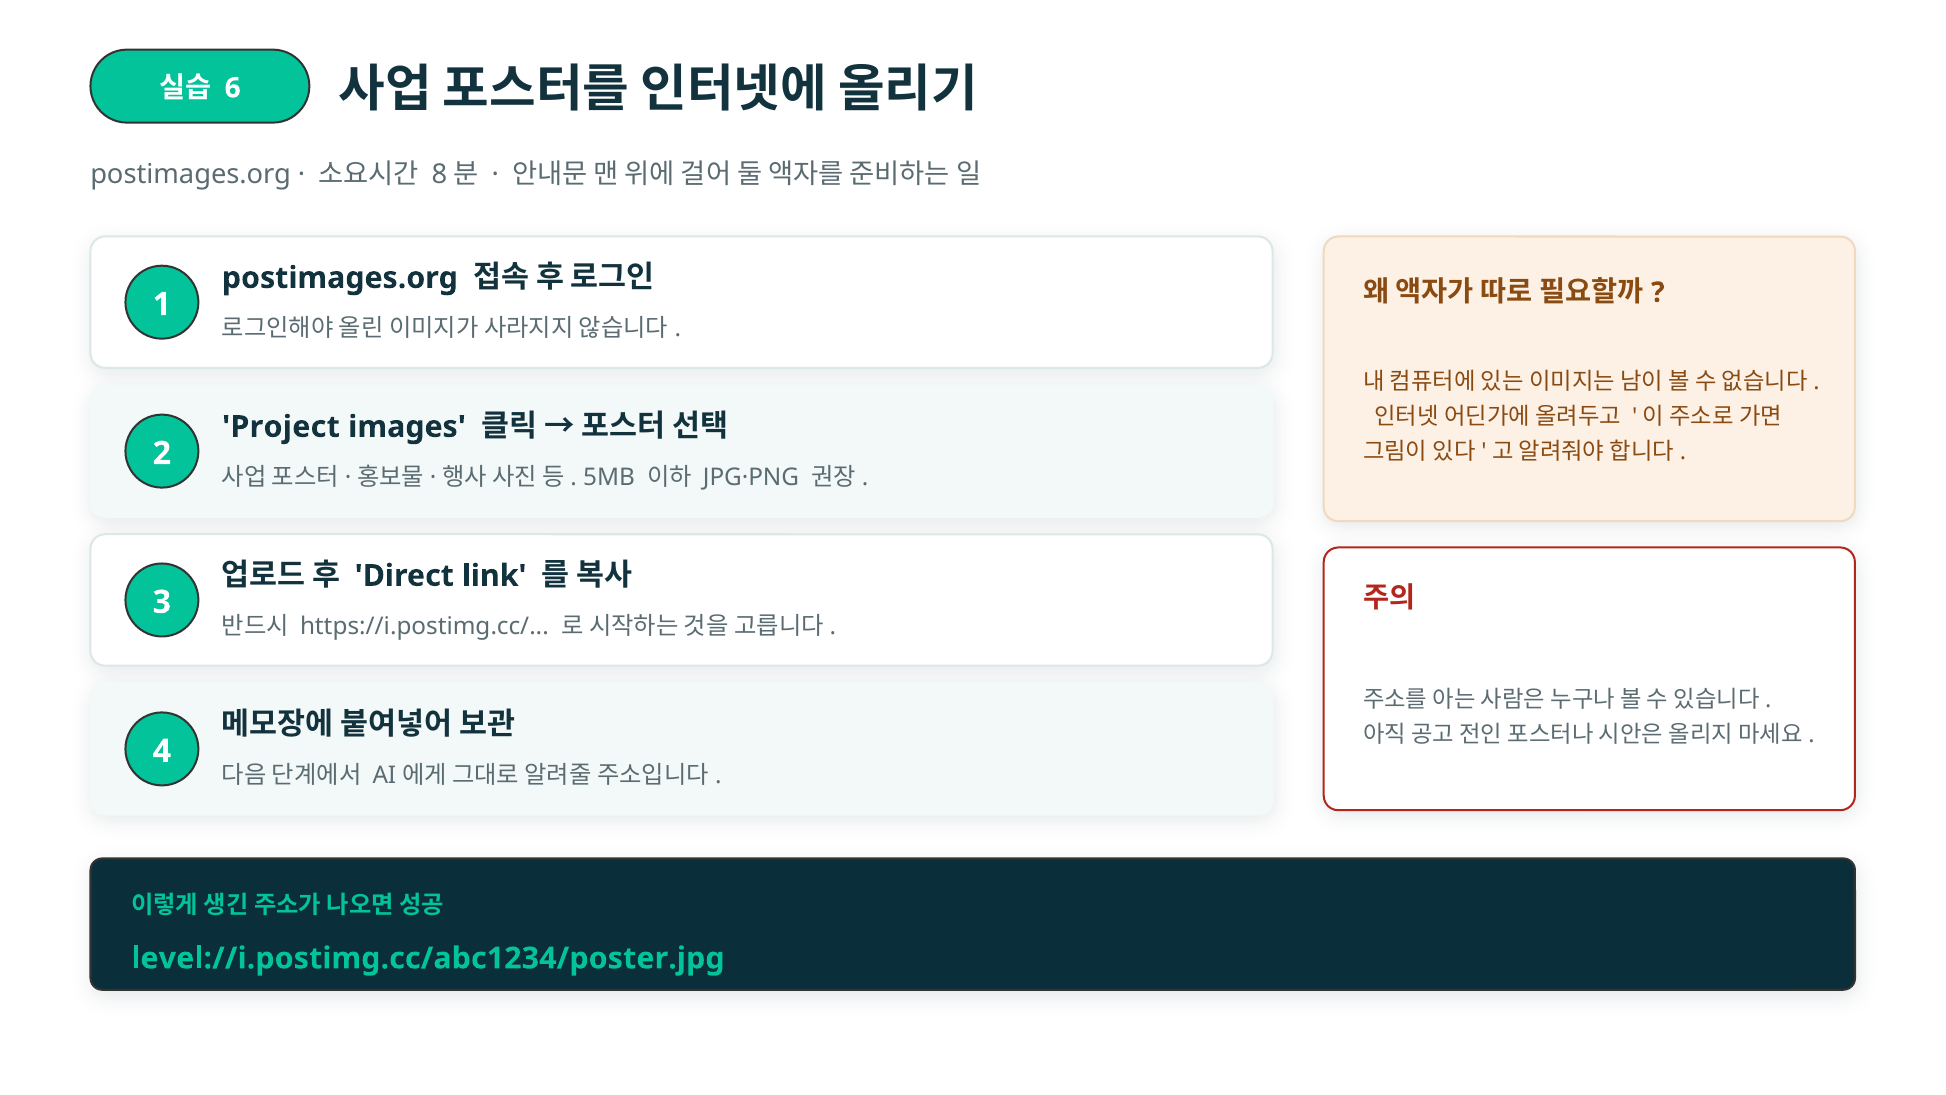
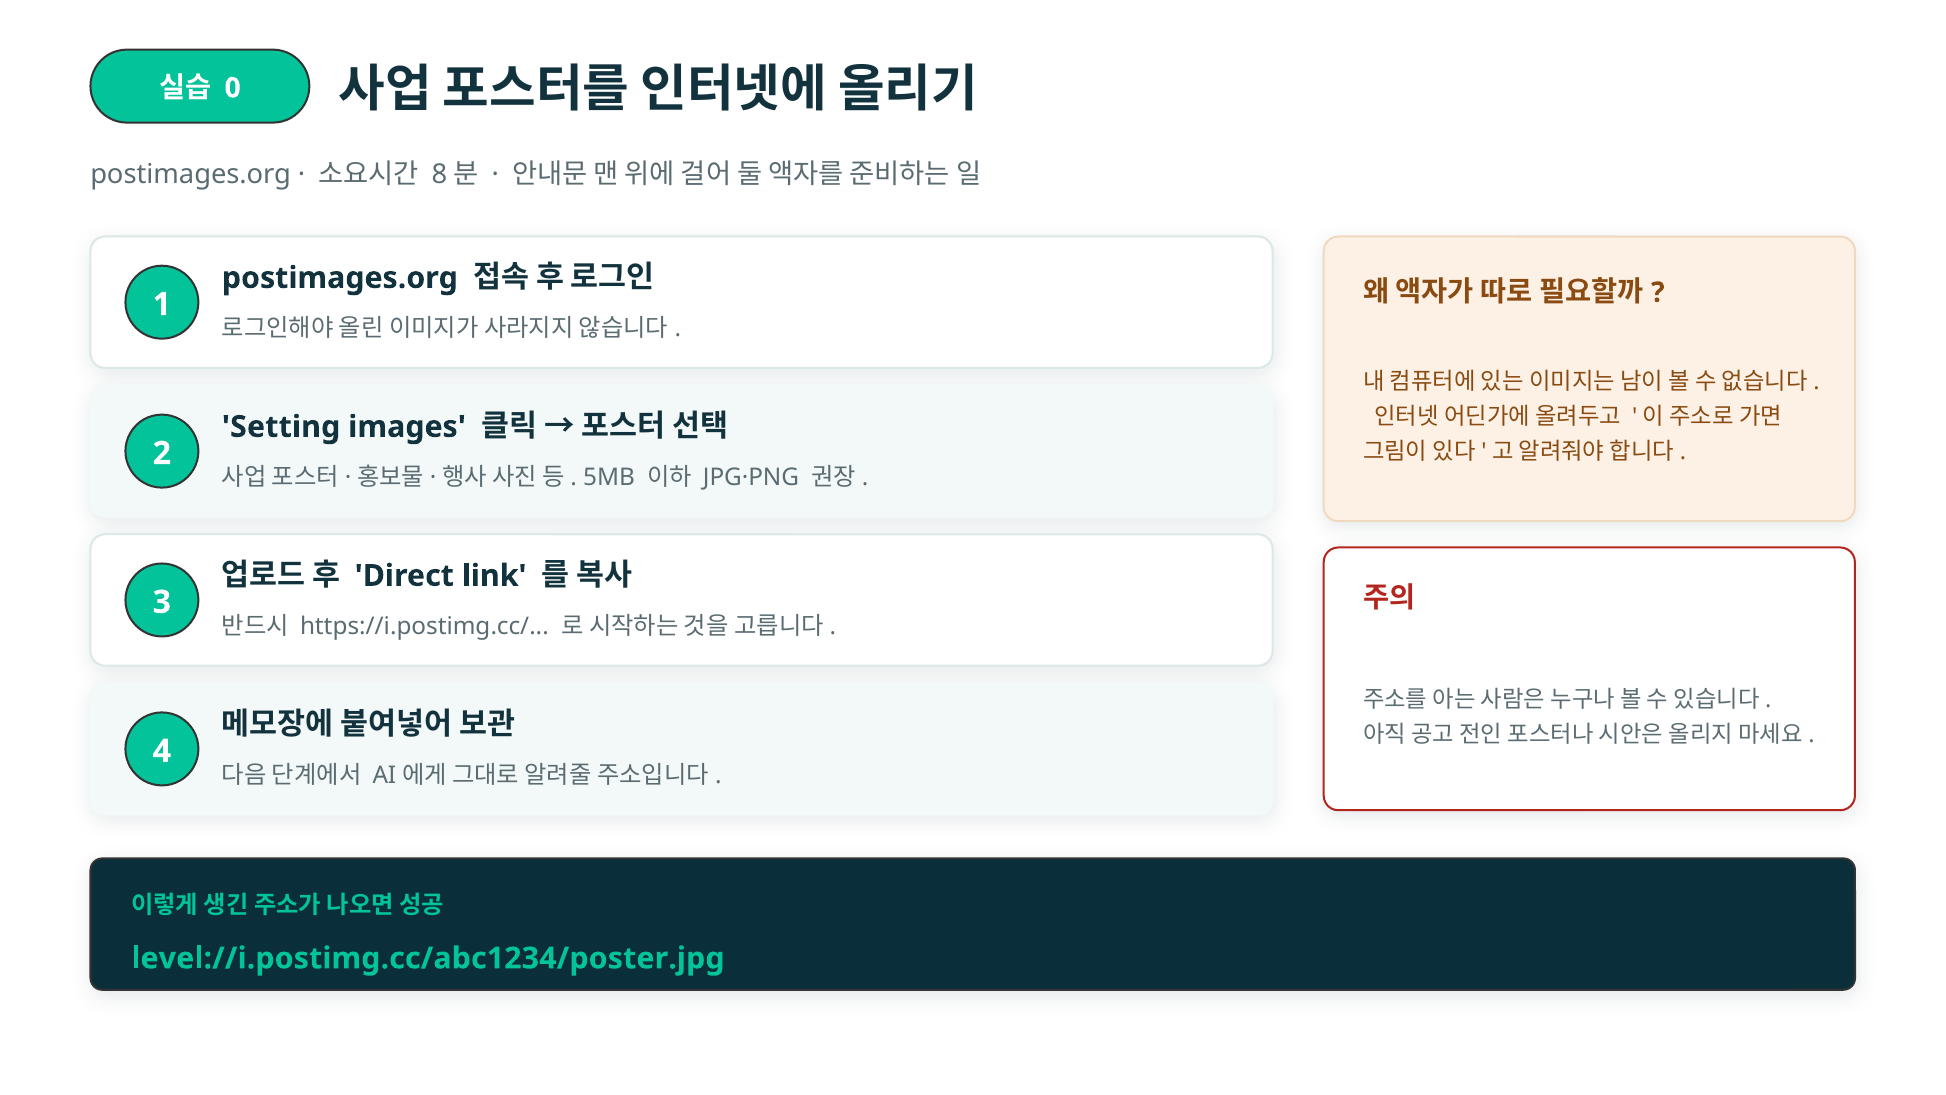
6: 6 -> 0
Project: Project -> Setting
